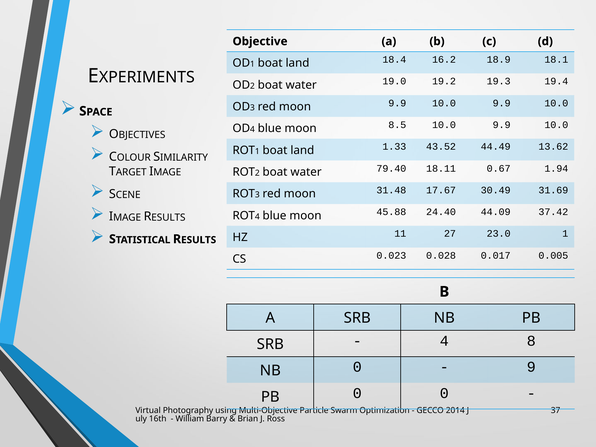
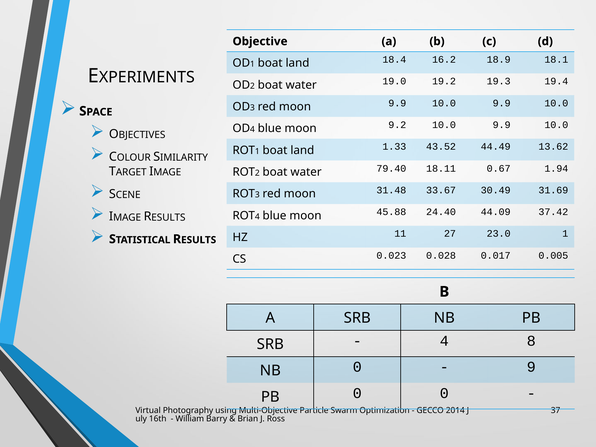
8.5: 8.5 -> 9.2
17.67: 17.67 -> 33.67
